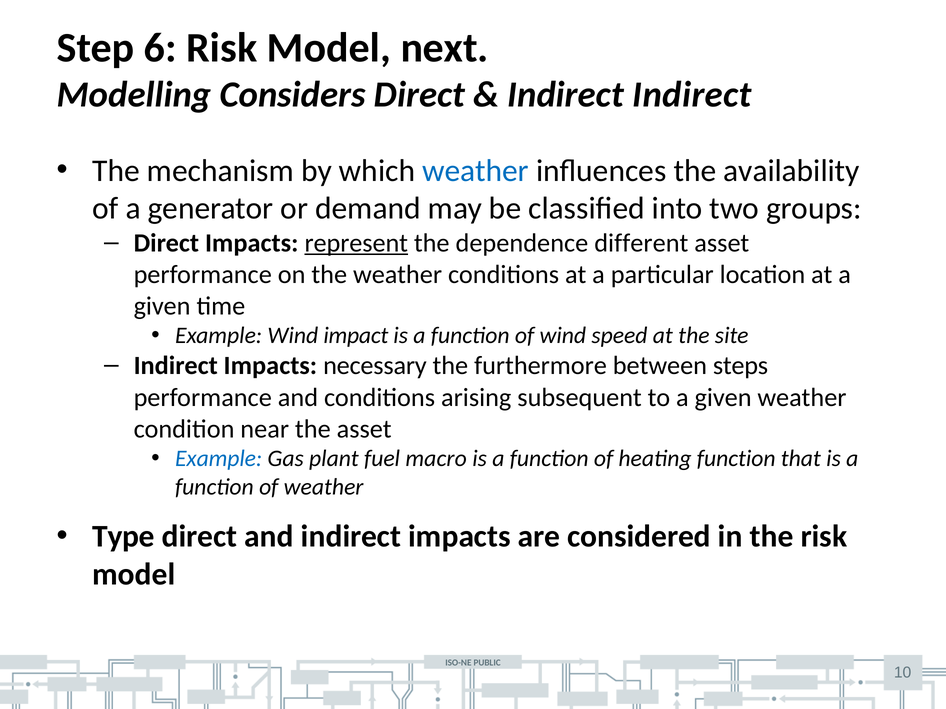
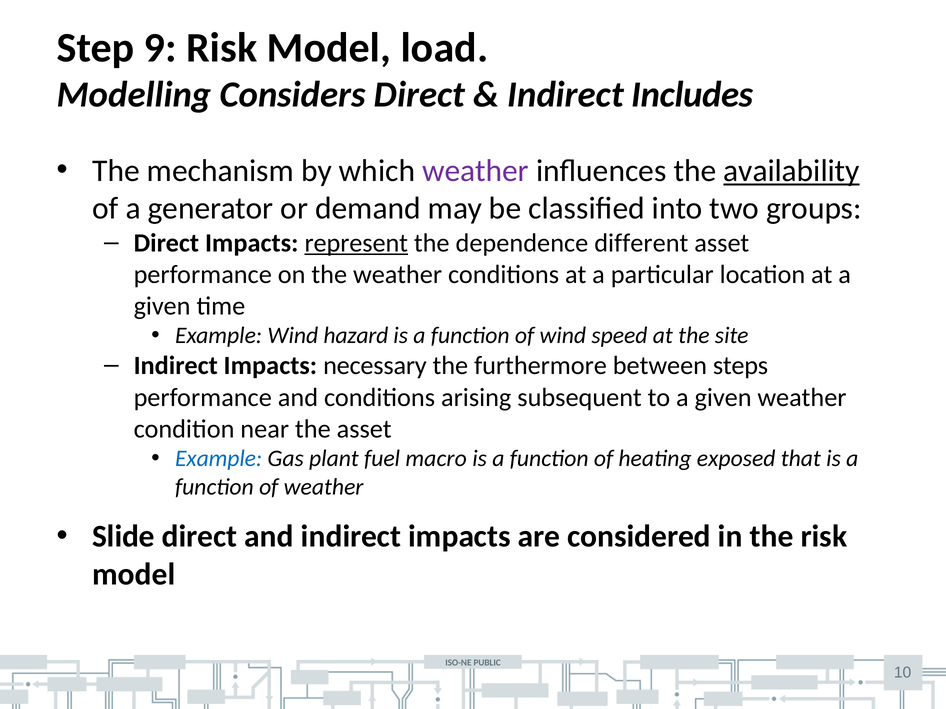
6: 6 -> 9
next: next -> load
Indirect Indirect: Indirect -> Includes
weather at (476, 171) colour: blue -> purple
availability underline: none -> present
impact: impact -> hazard
heating function: function -> exposed
Type: Type -> Slide
